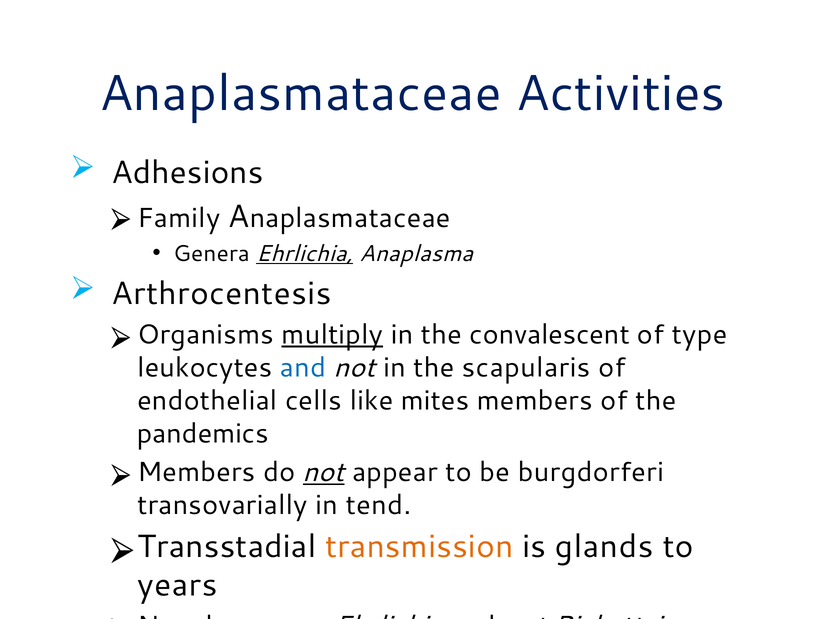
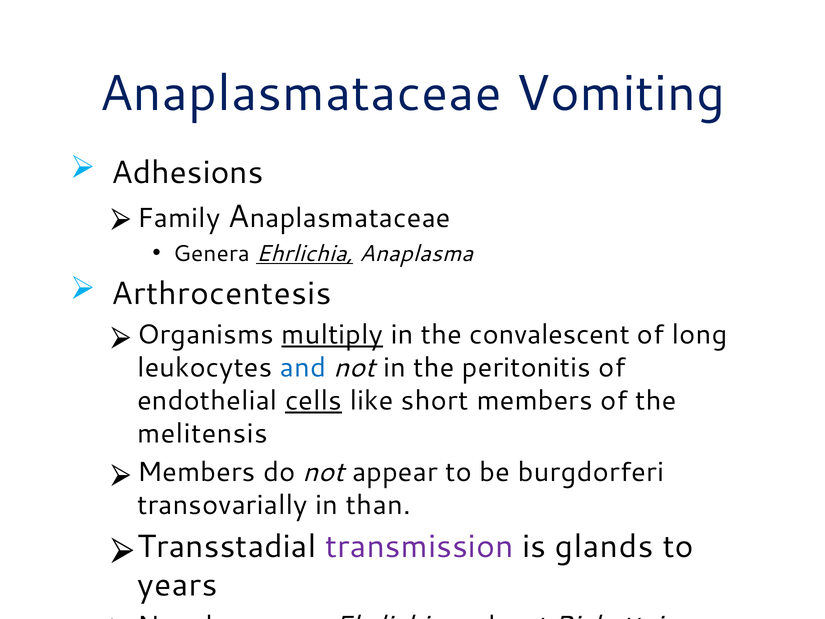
Activities: Activities -> Vomiting
type: type -> long
scapularis: scapularis -> peritonitis
cells underline: none -> present
mites: mites -> short
pandemics: pandemics -> melitensis
not at (324, 472) underline: present -> none
tend: tend -> than
transmission colour: orange -> purple
